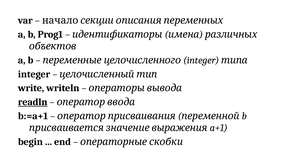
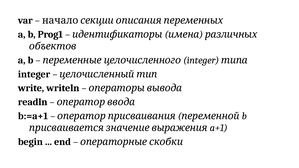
readln underline: present -> none
